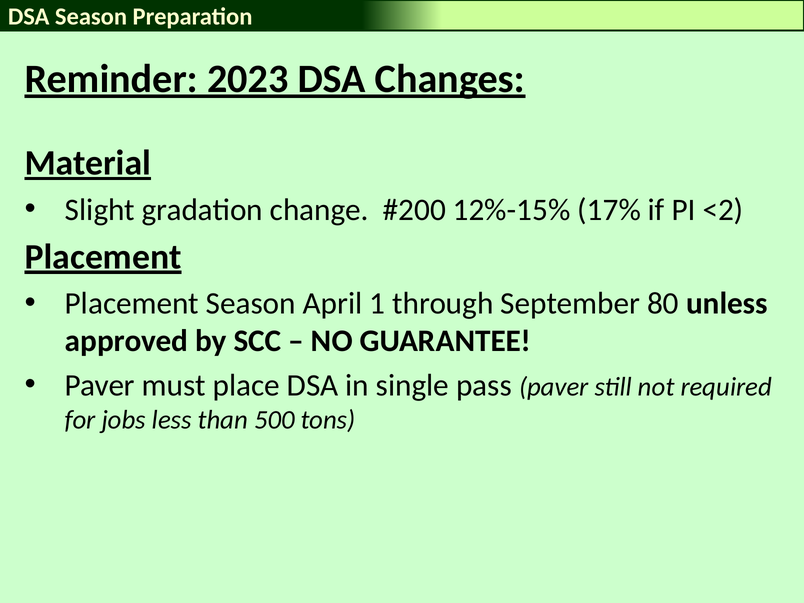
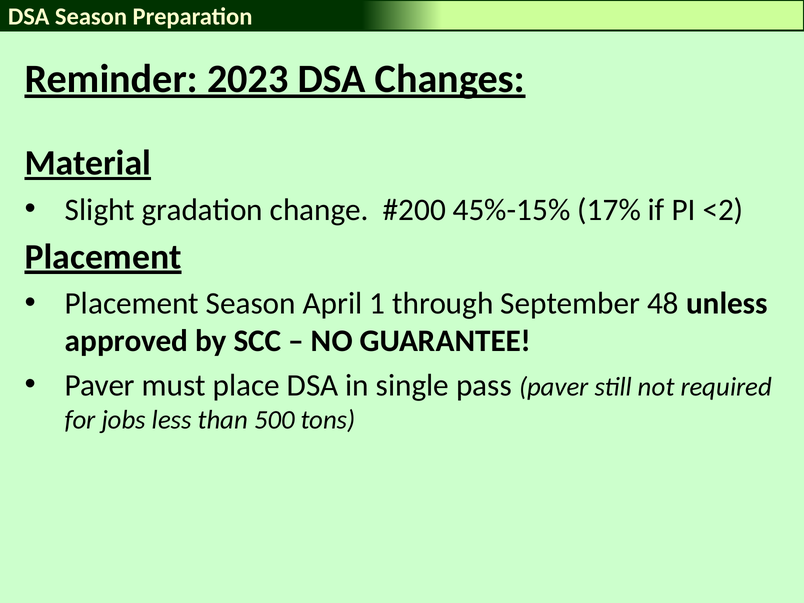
12%-15%: 12%-15% -> 45%-15%
80: 80 -> 48
